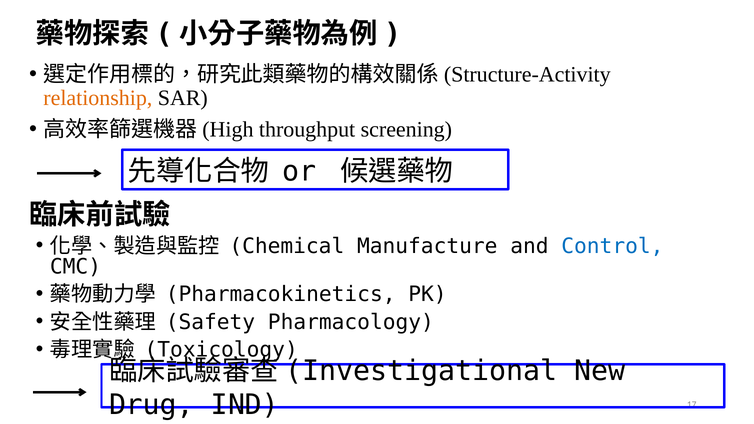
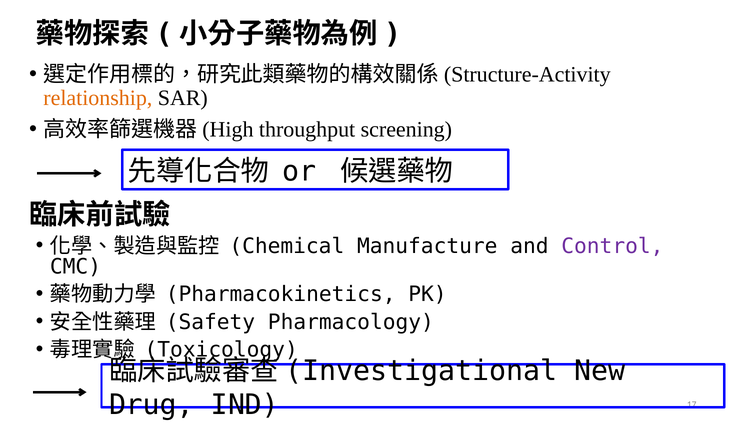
Control colour: blue -> purple
